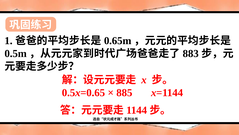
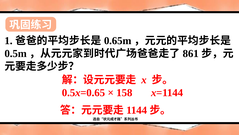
883: 883 -> 861
885: 885 -> 158
